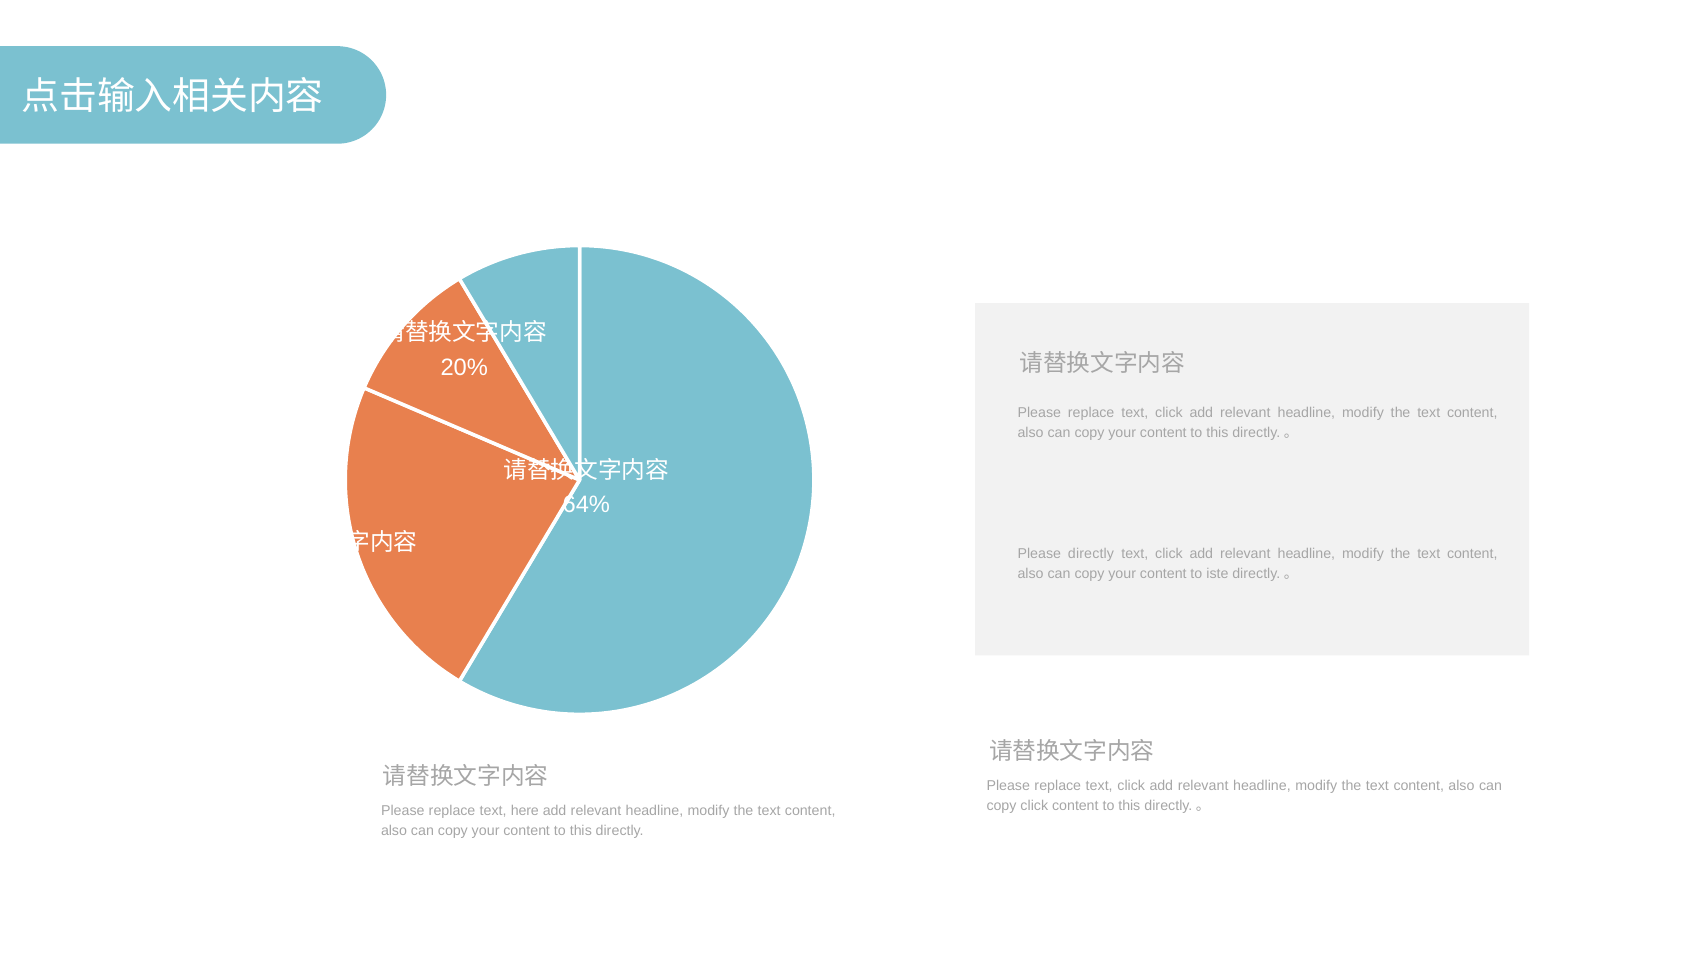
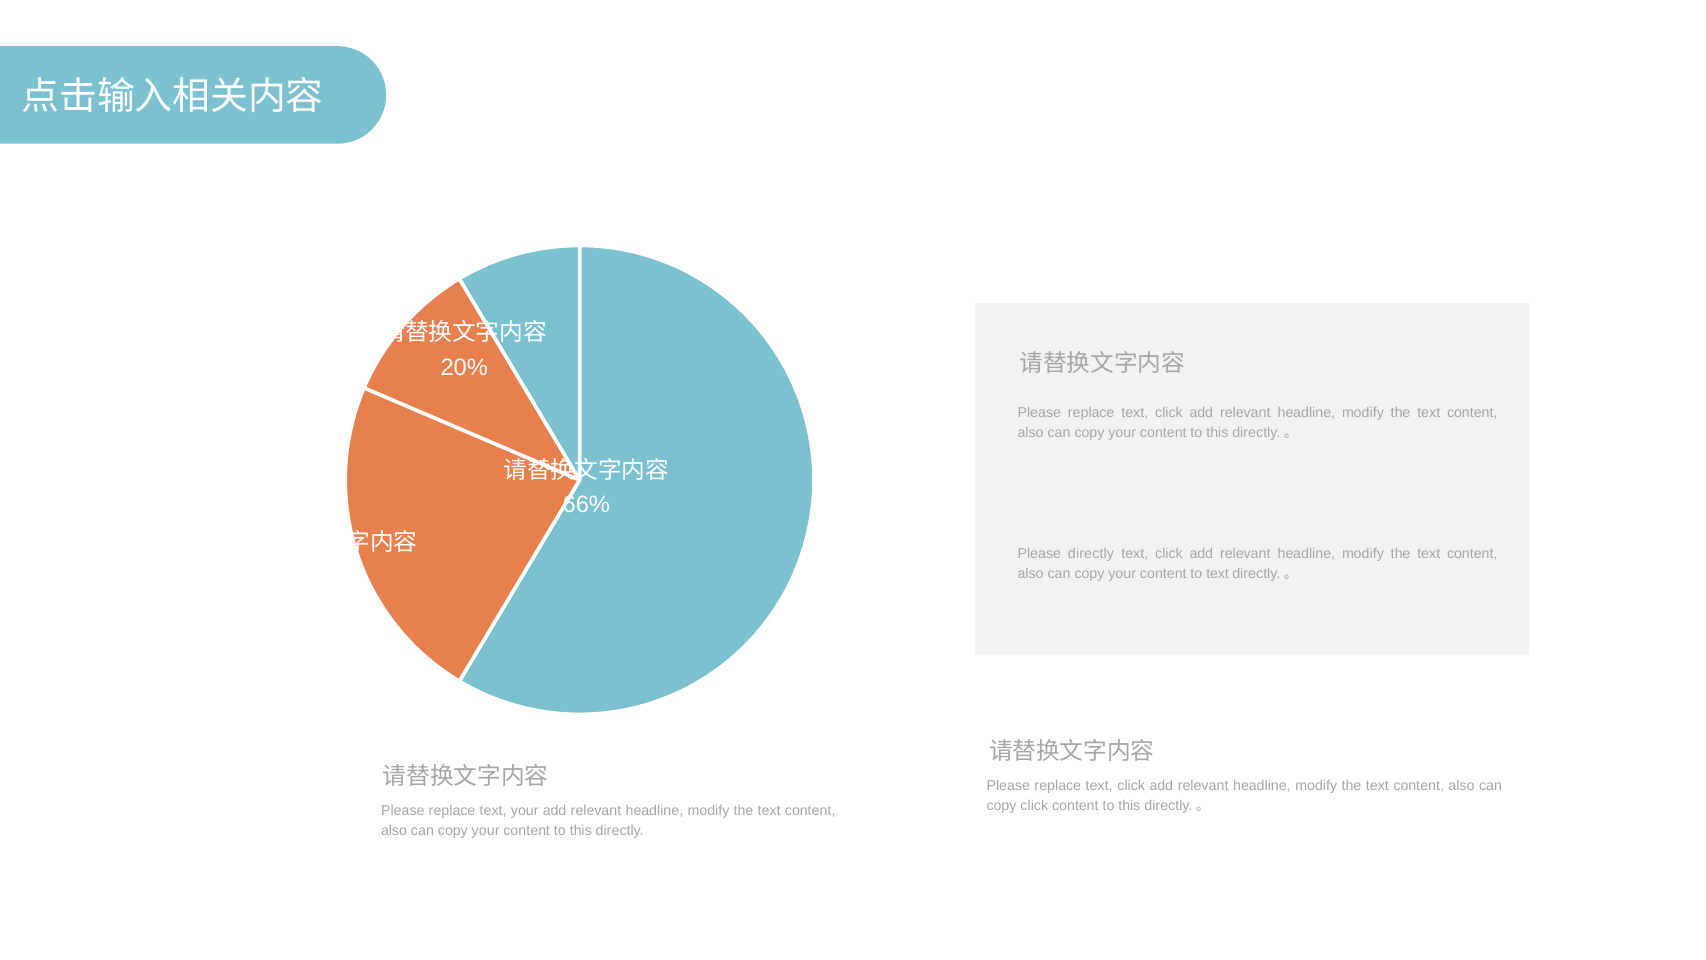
64%: 64% -> 66%
to iste: iste -> text
text here: here -> your
